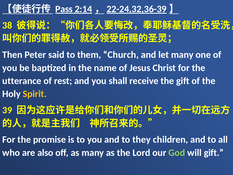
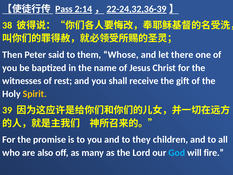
Church: Church -> Whose
let many: many -> there
utterance: utterance -> witnesses
God colour: light green -> light blue
will gift: gift -> fire
